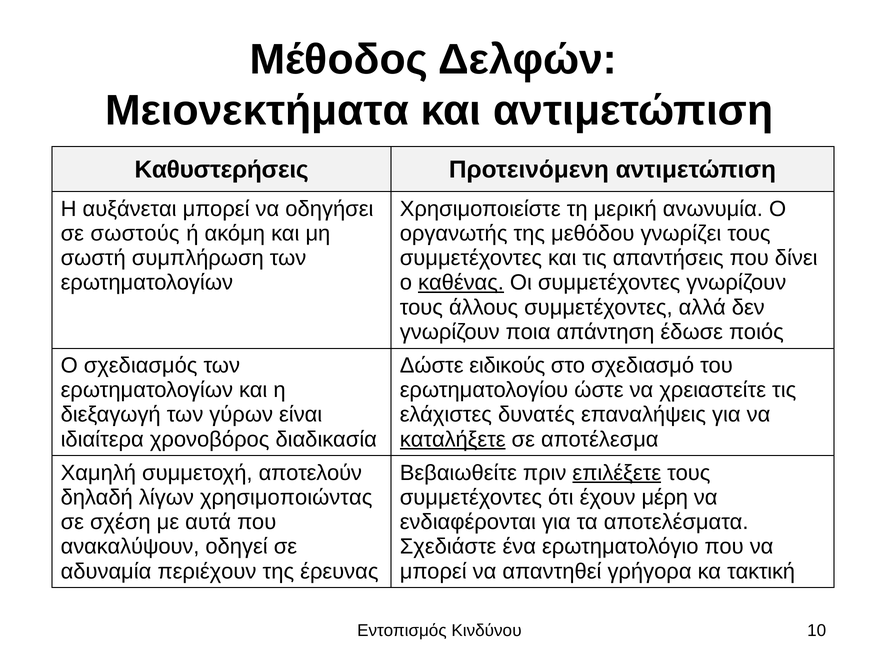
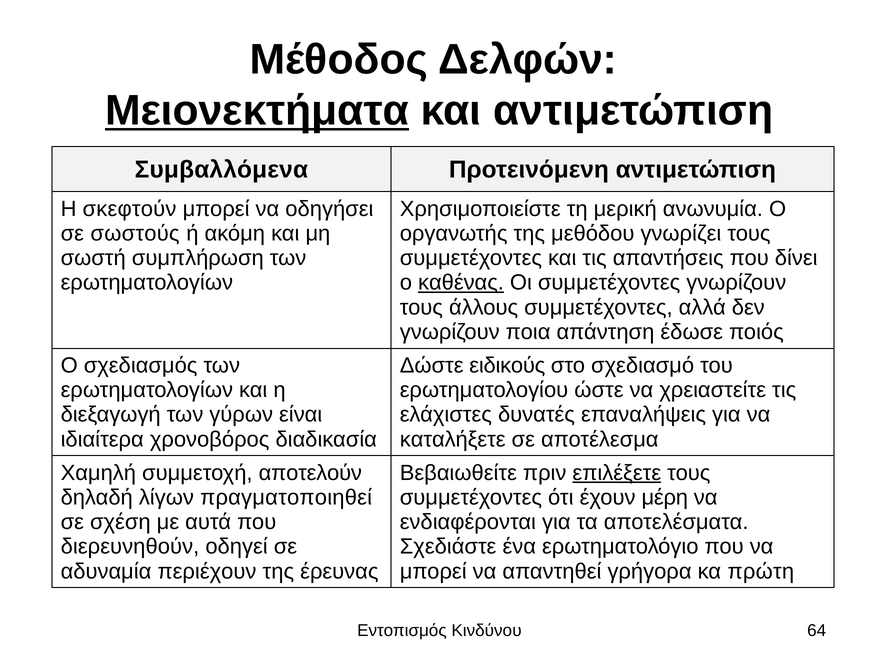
Μειονεκτήματα underline: none -> present
Καθυστερήσεις: Καθυστερήσεις -> Συμβαλλόμενα
αυξάνεται: αυξάνεται -> σκεφτούν
καταλήξετε underline: present -> none
χρησιμοποιώντας: χρησιμοποιώντας -> πραγματοποιηθεί
ανακαλύψουν: ανακαλύψουν -> διερευνηθούν
τακτική: τακτική -> πρώτη
10: 10 -> 64
